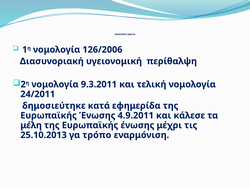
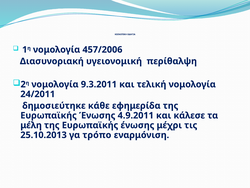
126/2006: 126/2006 -> 457/2006
κατά: κατά -> κάθε
